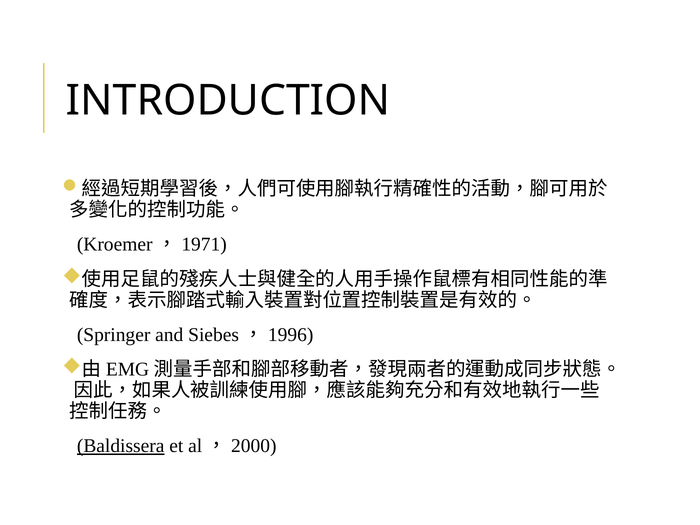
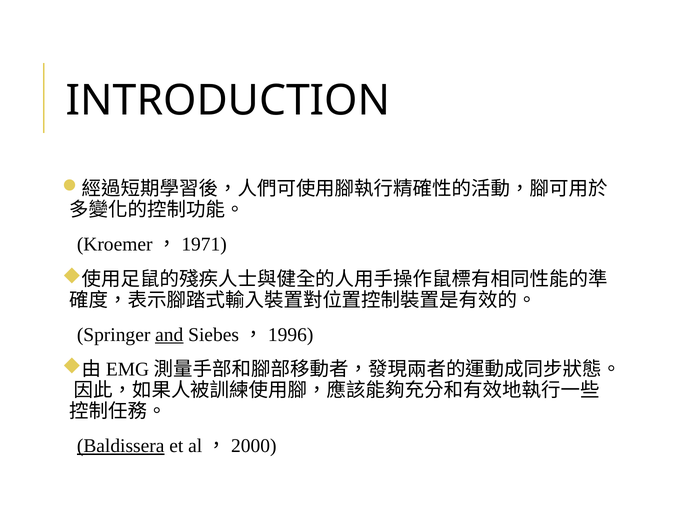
and underline: none -> present
